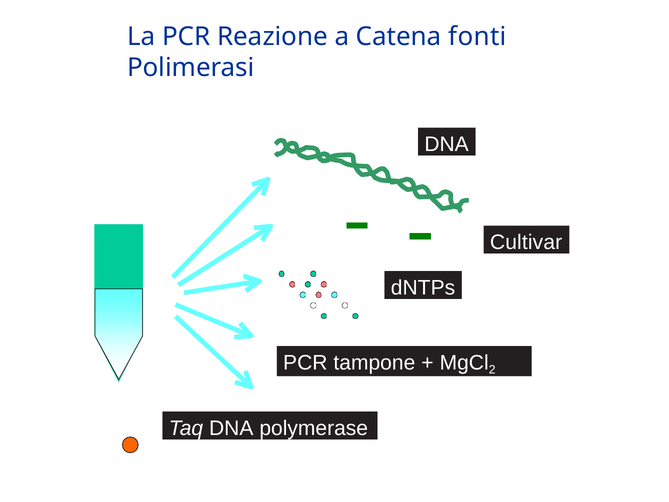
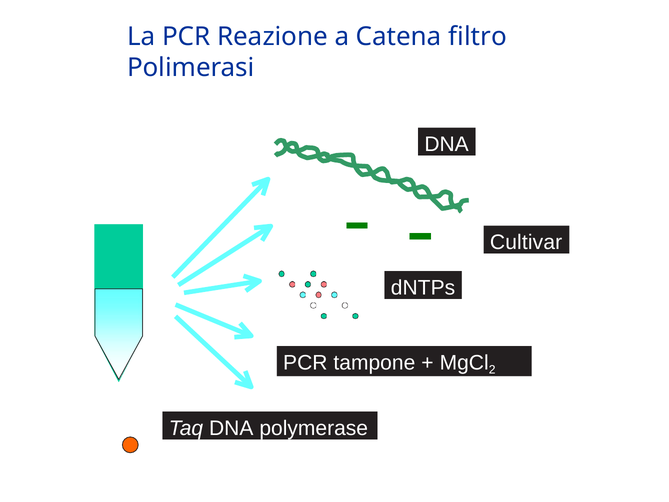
fonti: fonti -> filtro
